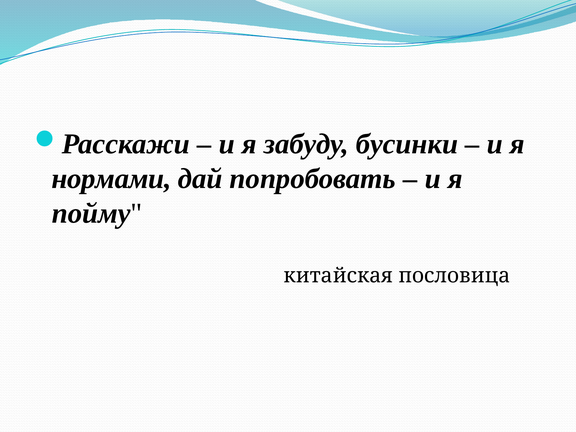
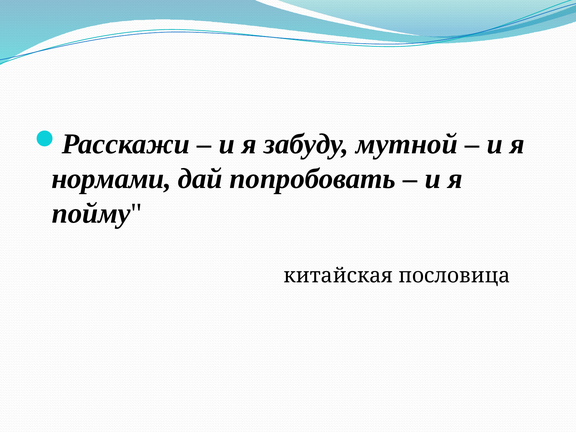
бусинки: бусинки -> мутной
